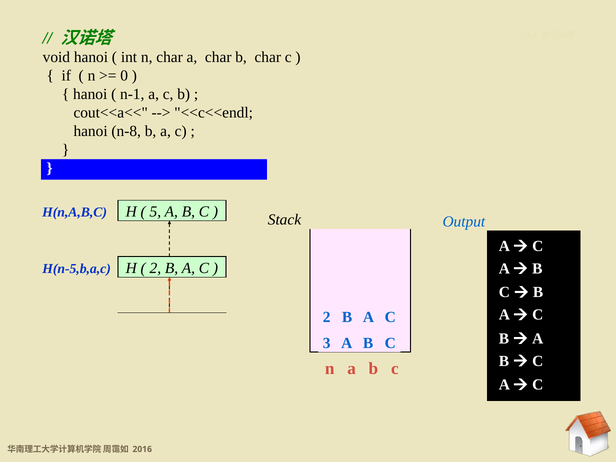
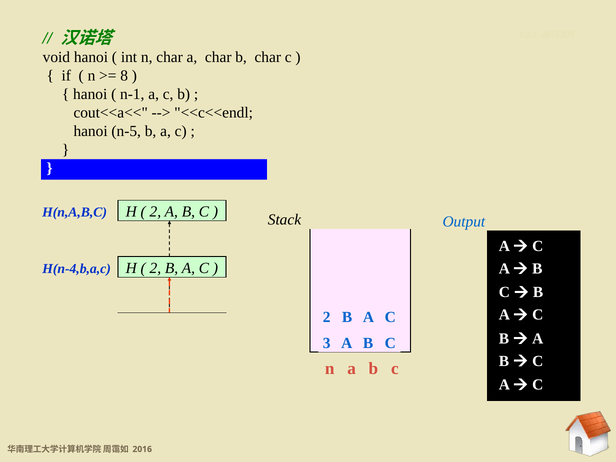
0: 0 -> 8
n-8: n-8 -> n-5
5 at (155, 212): 5 -> 2
H(n-5,b,a,c: H(n-5,b,a,c -> H(n-4,b,a,c
